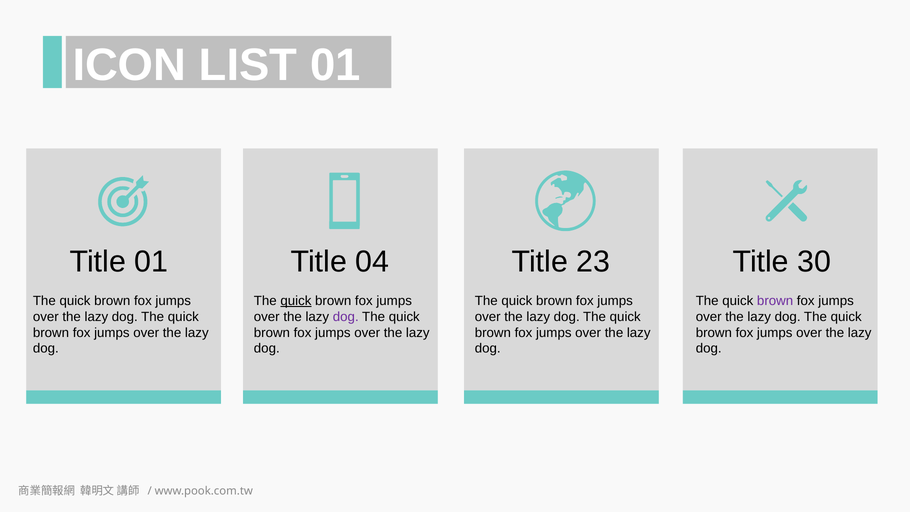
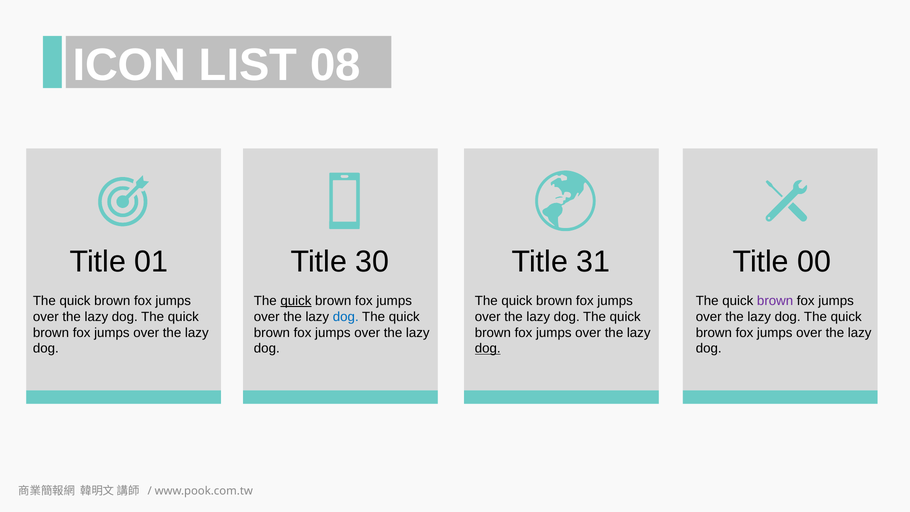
LIST 01: 01 -> 08
04: 04 -> 30
23: 23 -> 31
30: 30 -> 00
dog at (346, 317) colour: purple -> blue
dog at (488, 349) underline: none -> present
